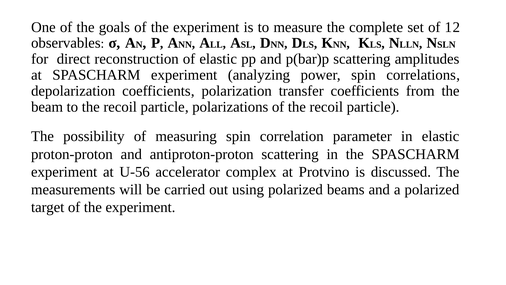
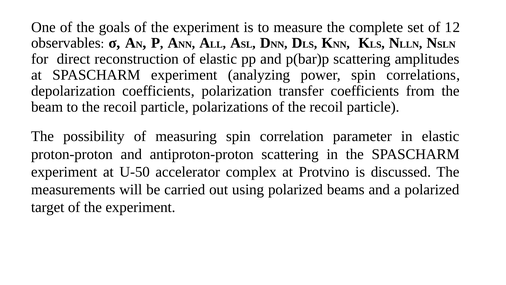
U-56: U-56 -> U-50
